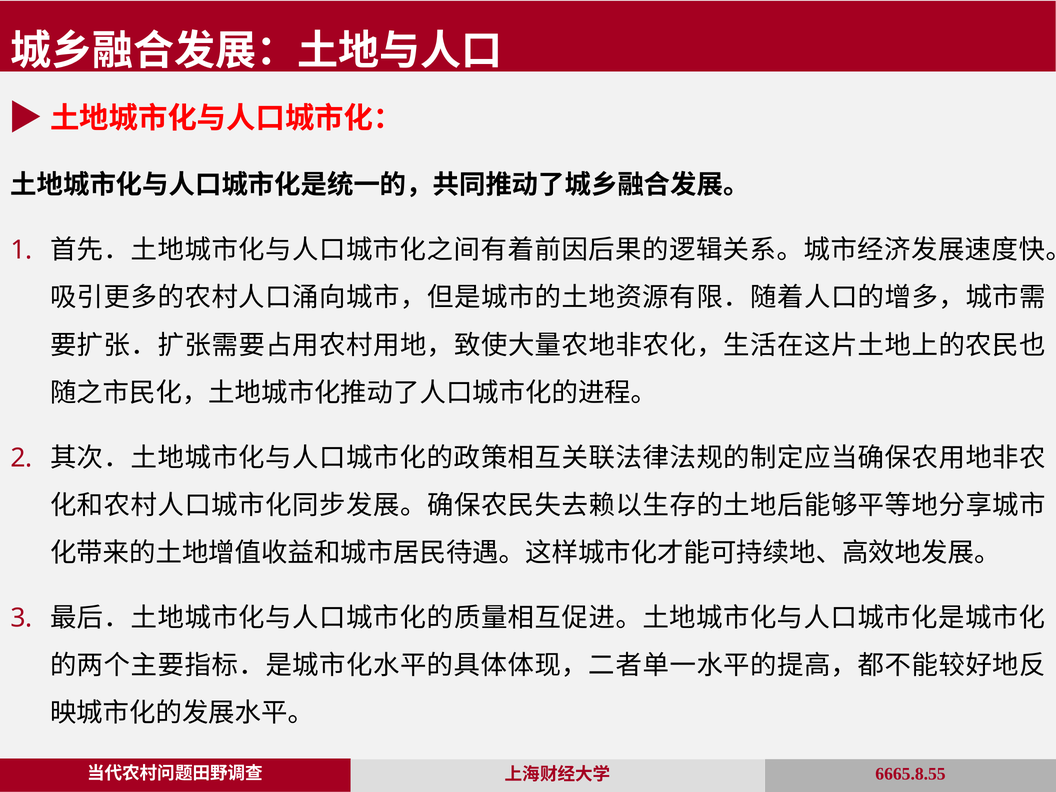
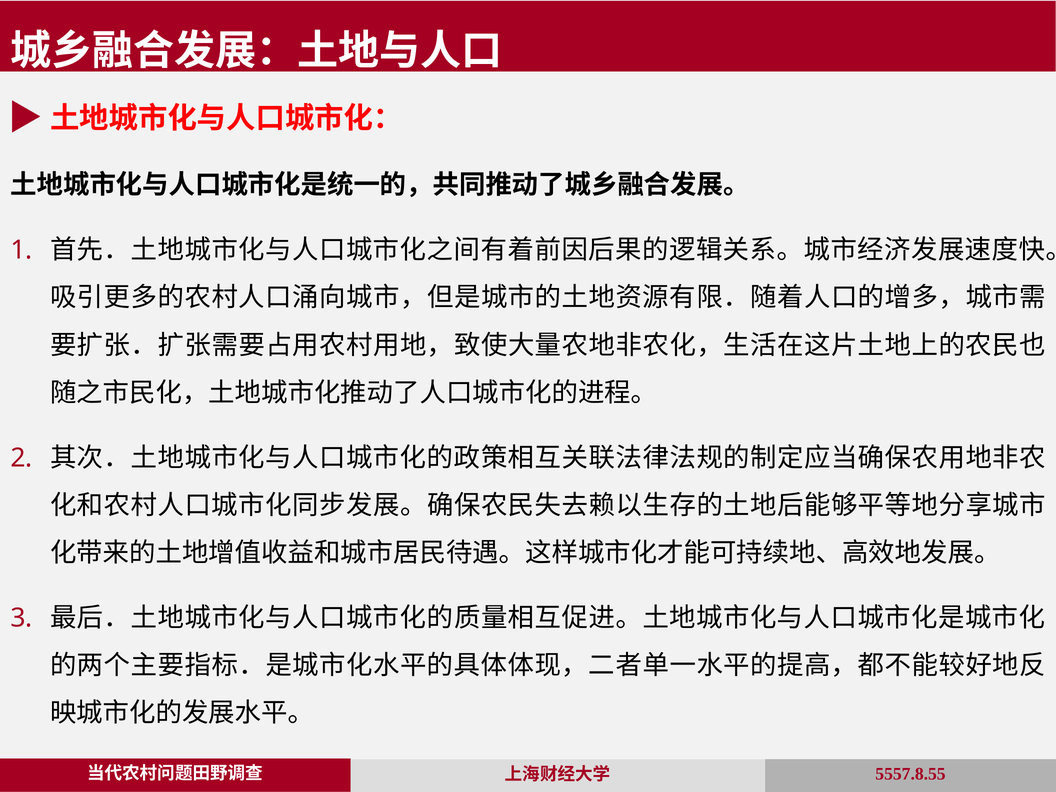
6665.8.55: 6665.8.55 -> 5557.8.55
